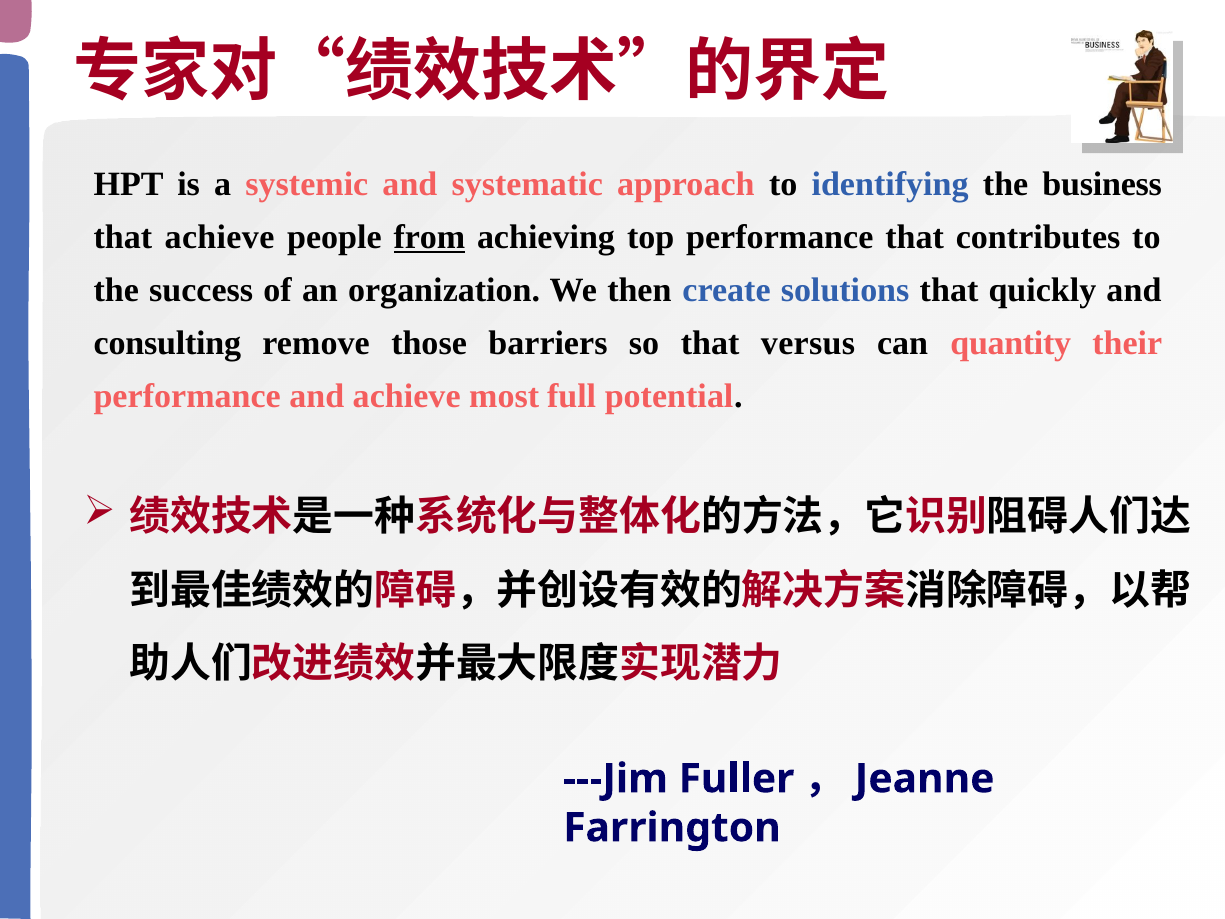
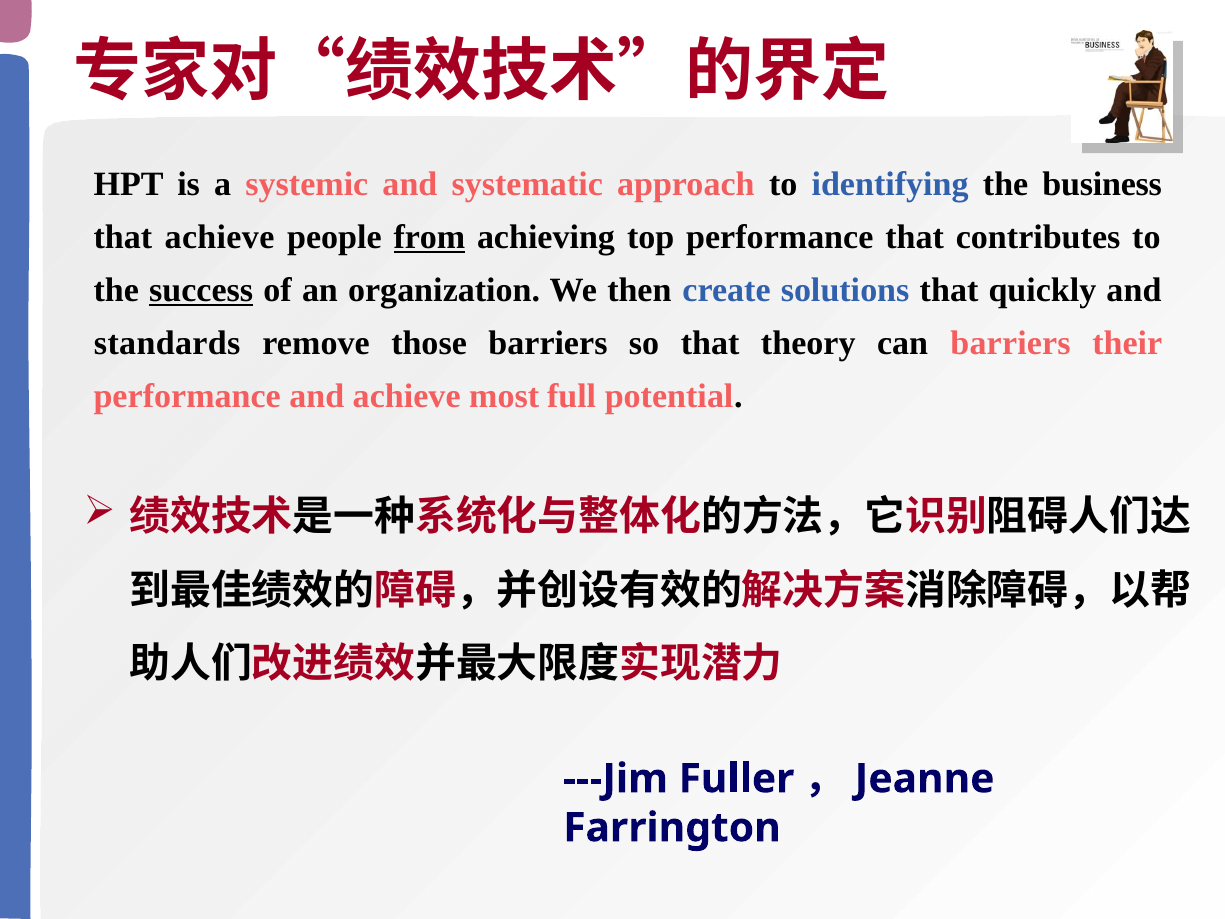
success underline: none -> present
consulting: consulting -> standards
versus: versus -> theory
can quantity: quantity -> barriers
